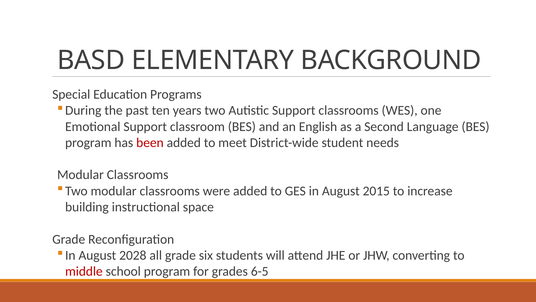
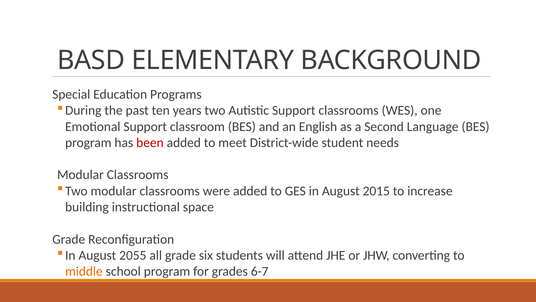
2028: 2028 -> 2055
middle colour: red -> orange
6-5: 6-5 -> 6-7
